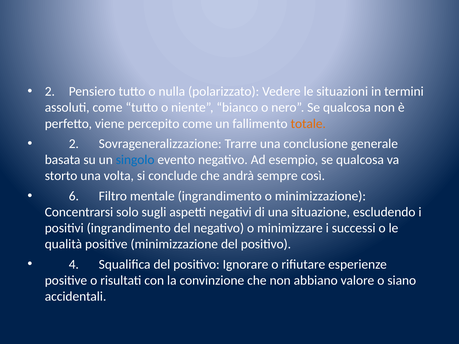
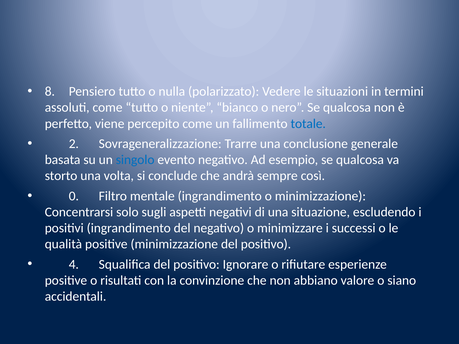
2 at (50, 92): 2 -> 8
totale colour: orange -> blue
6: 6 -> 0
